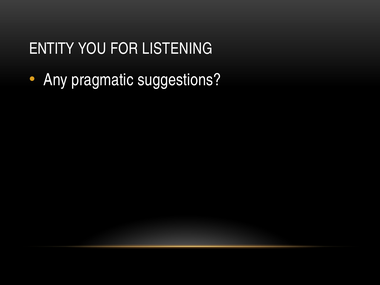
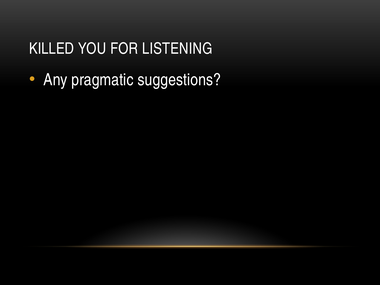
ENTITY: ENTITY -> KILLED
